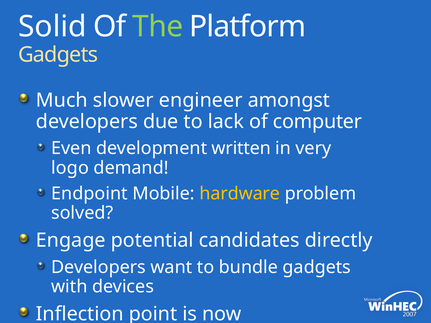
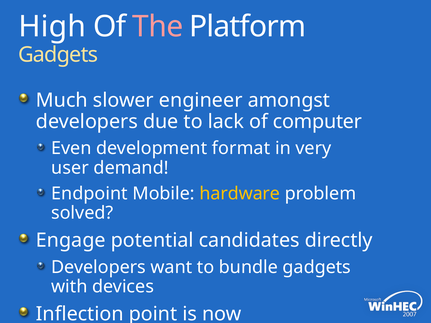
Solid: Solid -> High
The colour: light green -> pink
written: written -> format
logo: logo -> user
